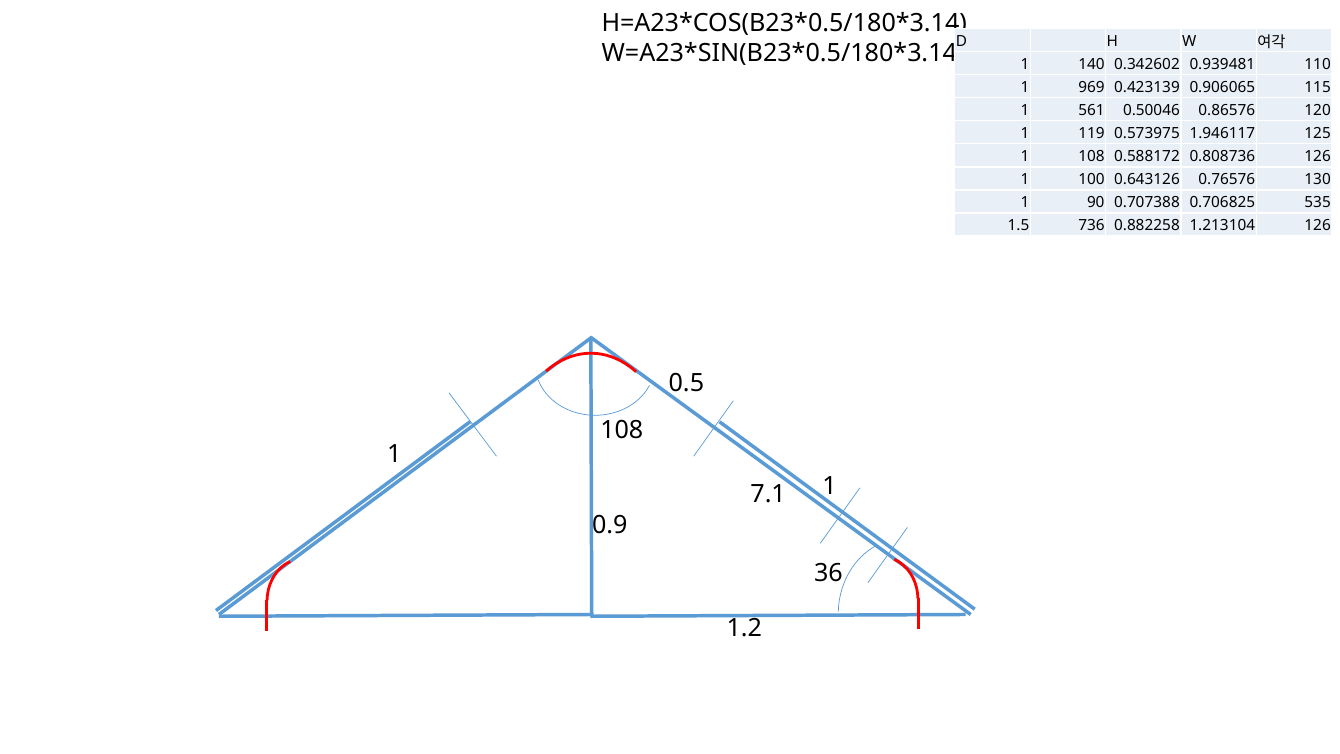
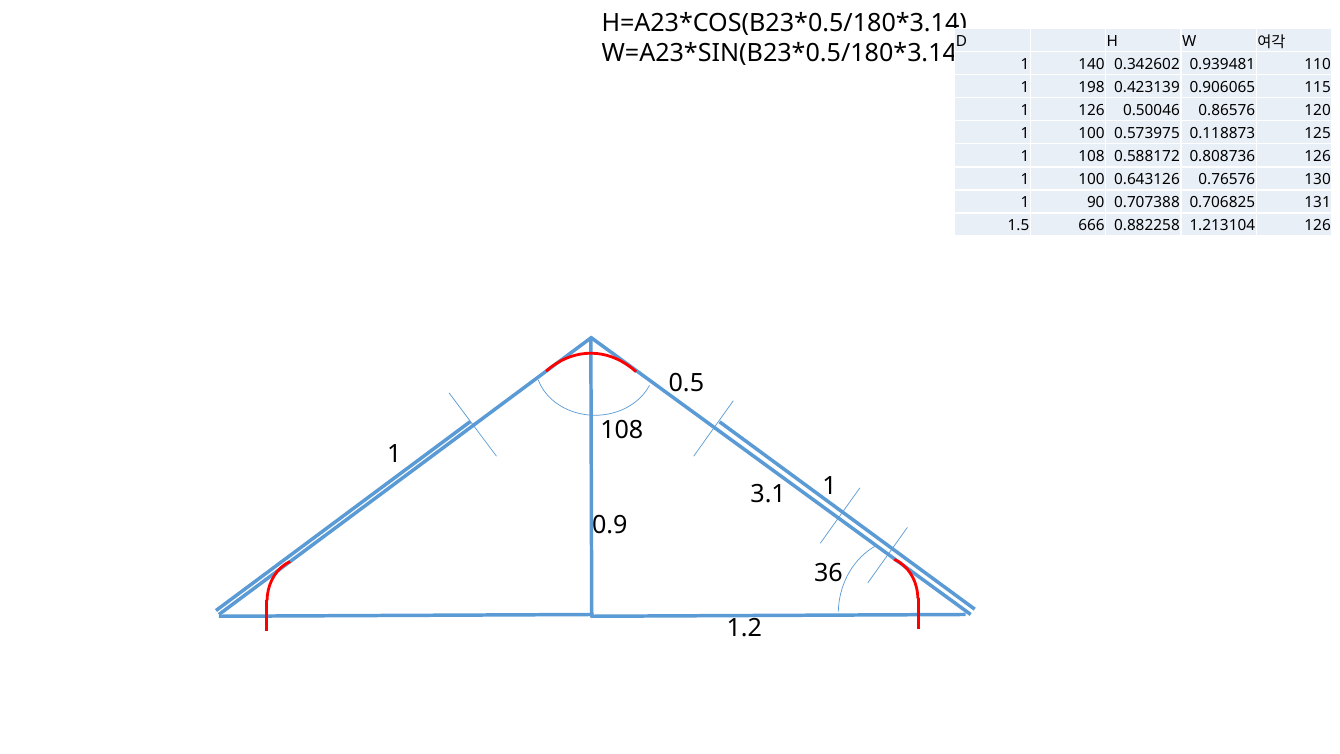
969: 969 -> 198
1 561: 561 -> 126
119 at (1091, 134): 119 -> 100
1.946117: 1.946117 -> 0.118873
535: 535 -> 131
736: 736 -> 666
7.1: 7.1 -> 3.1
